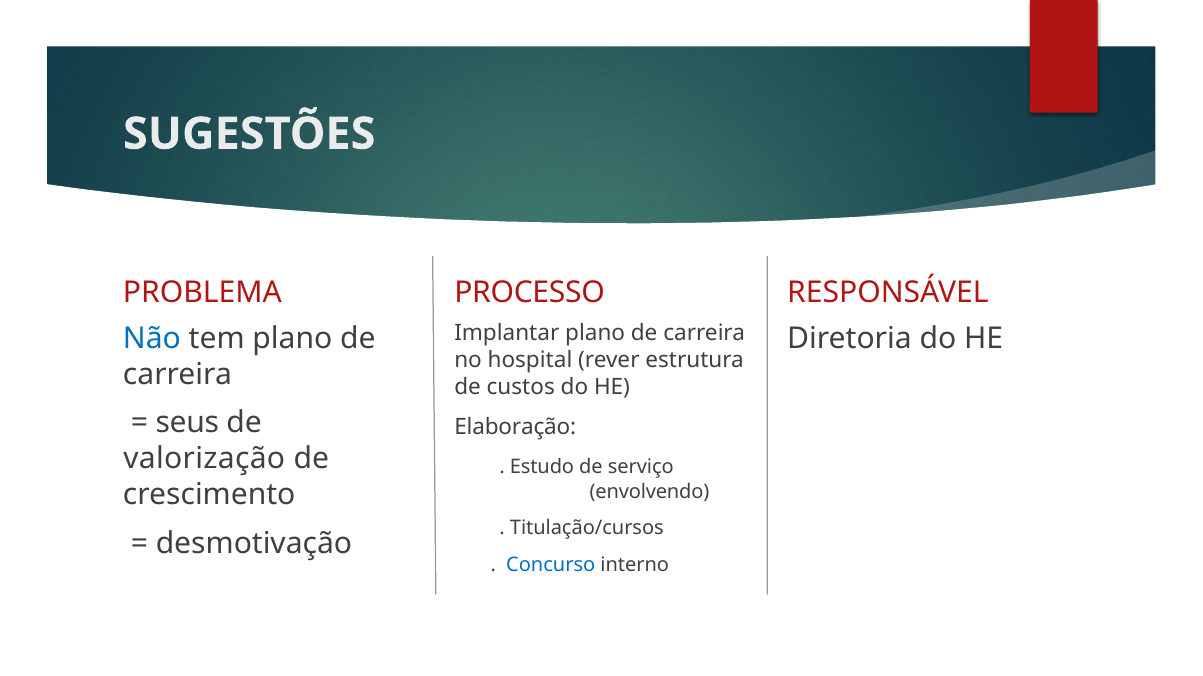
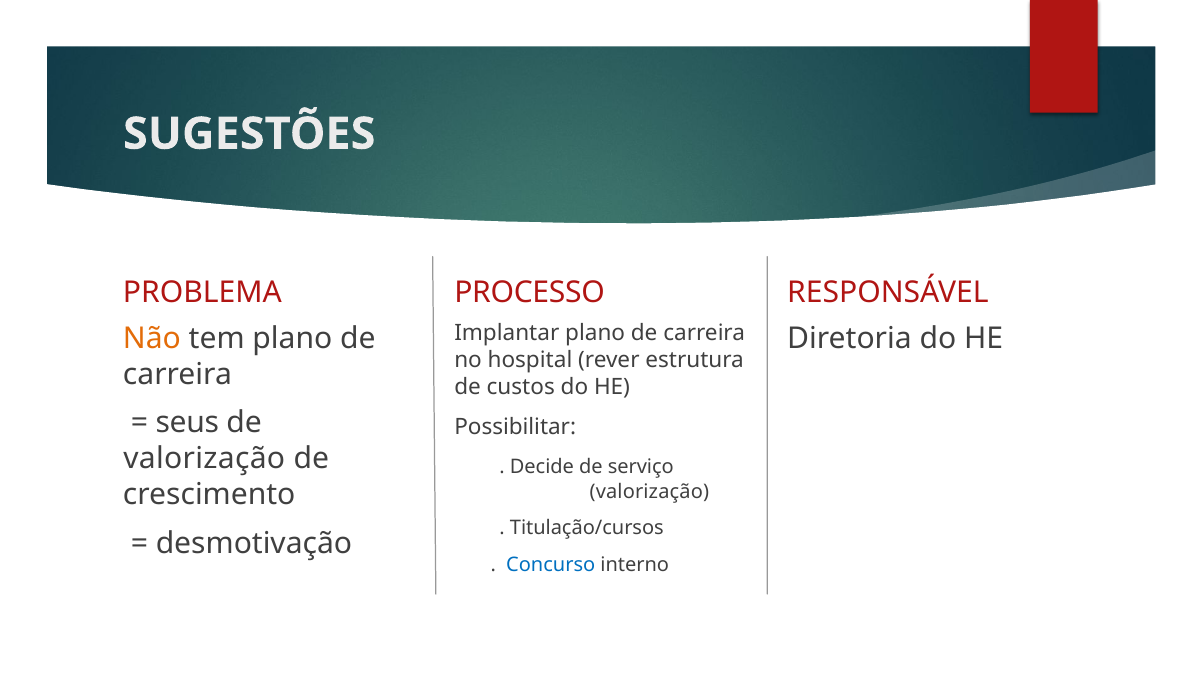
Não colour: blue -> orange
Elaboração: Elaboração -> Possibilitar
Estudo: Estudo -> Decide
envolvendo at (649, 492): envolvendo -> valorização
